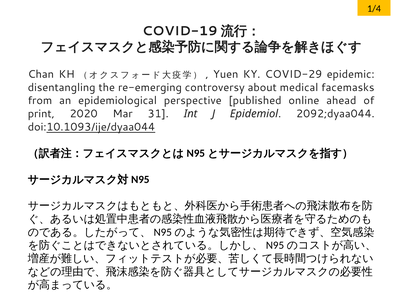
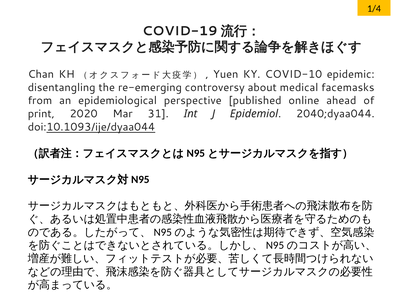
COVID-29: COVID-29 -> COVID-10
2092;dyaa044: 2092;dyaa044 -> 2040;dyaa044
